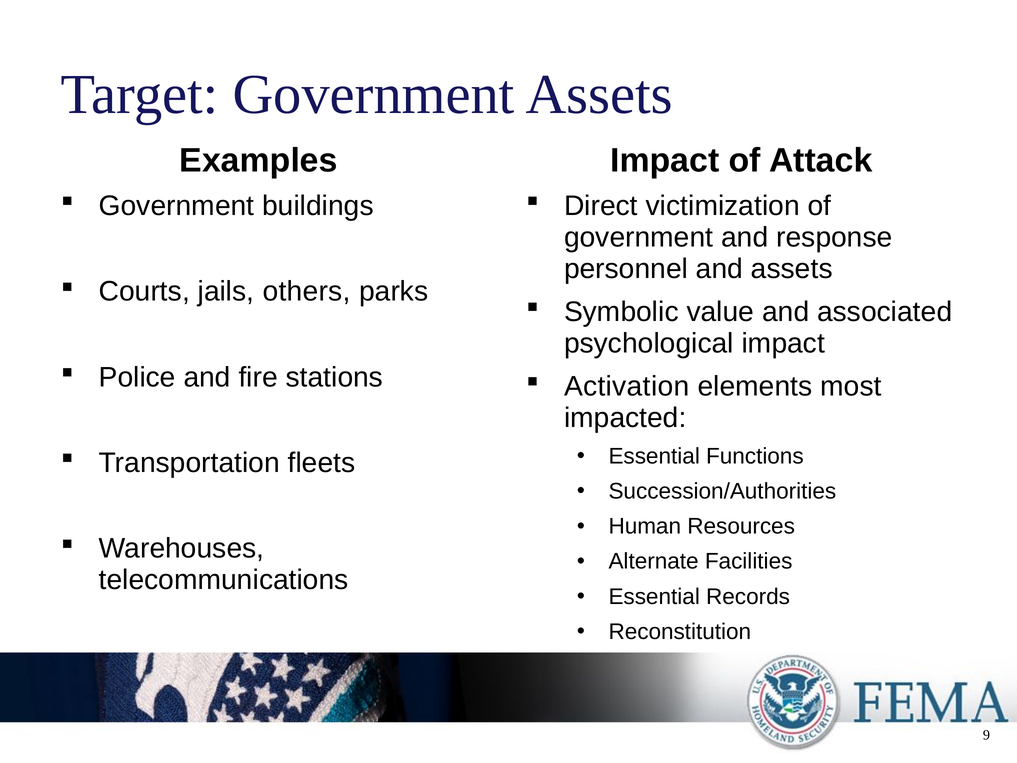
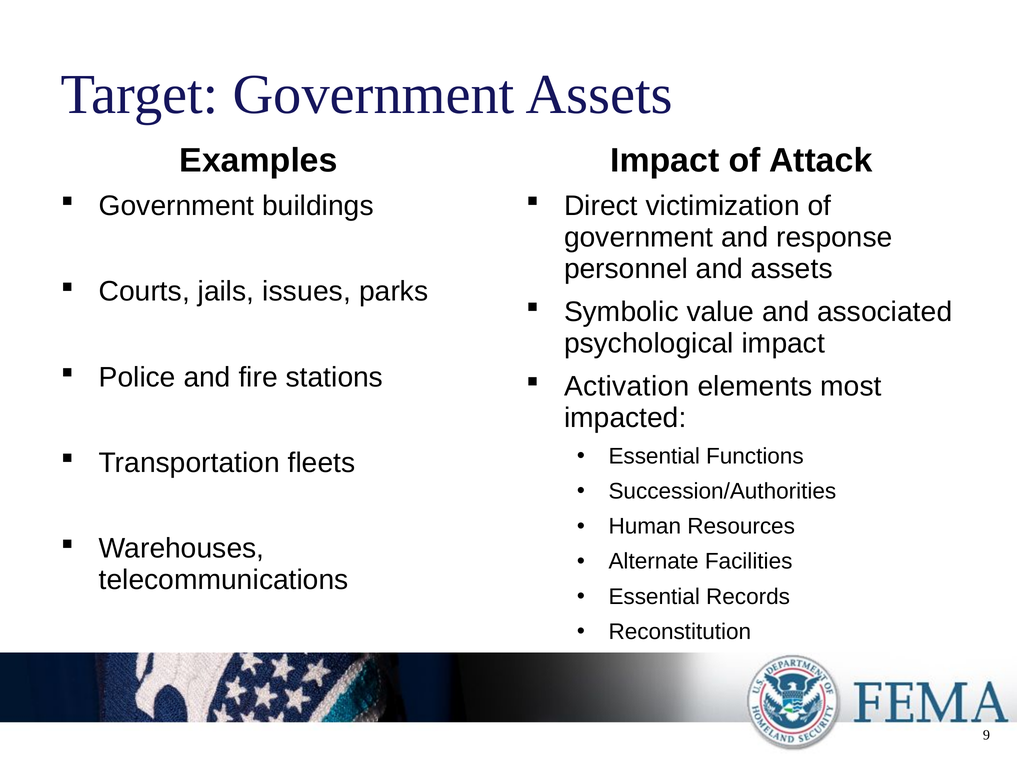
others: others -> issues
